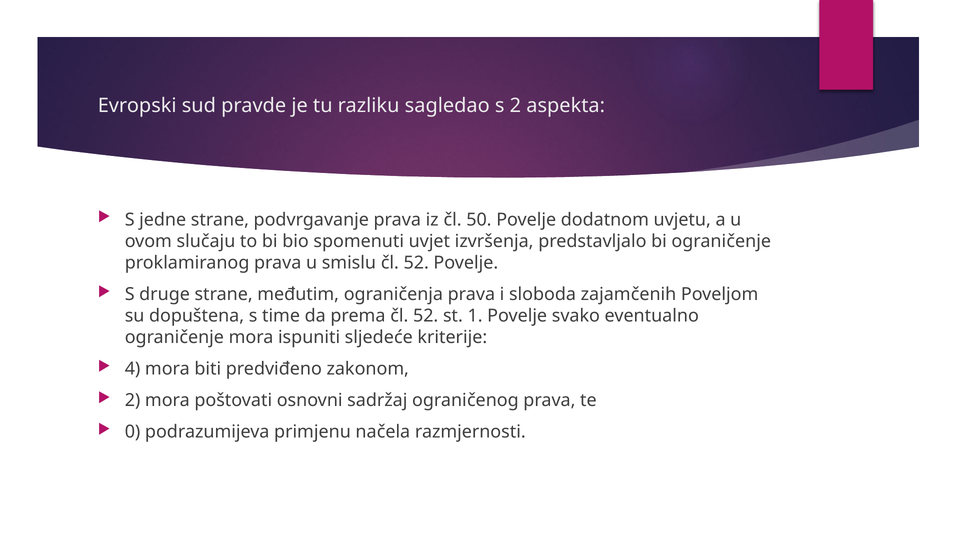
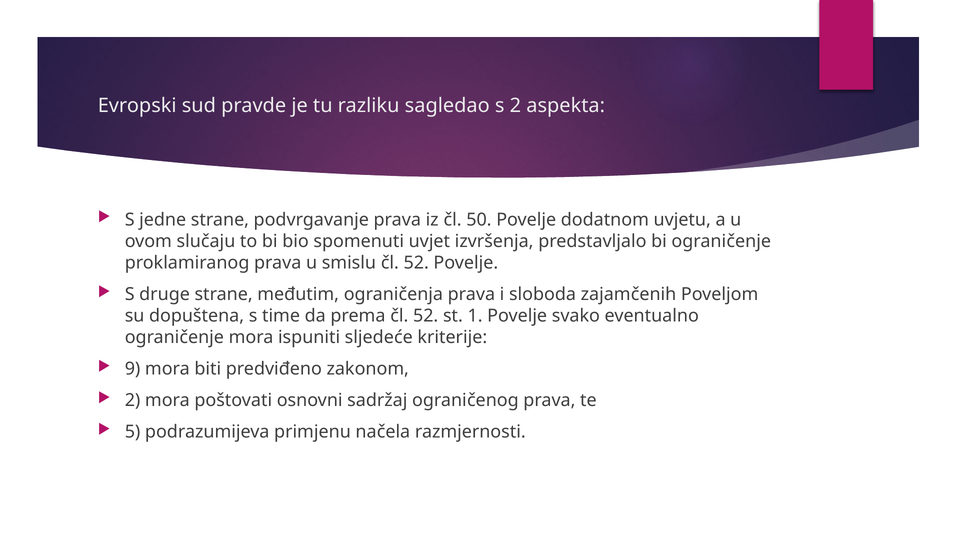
4: 4 -> 9
0: 0 -> 5
